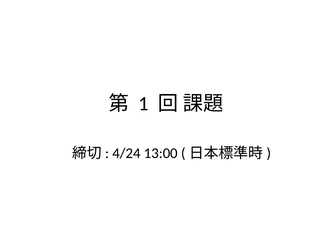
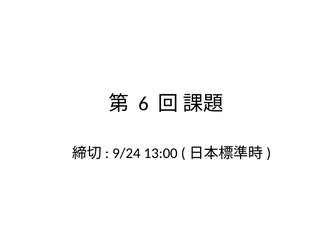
1: 1 -> 6
4/24: 4/24 -> 9/24
